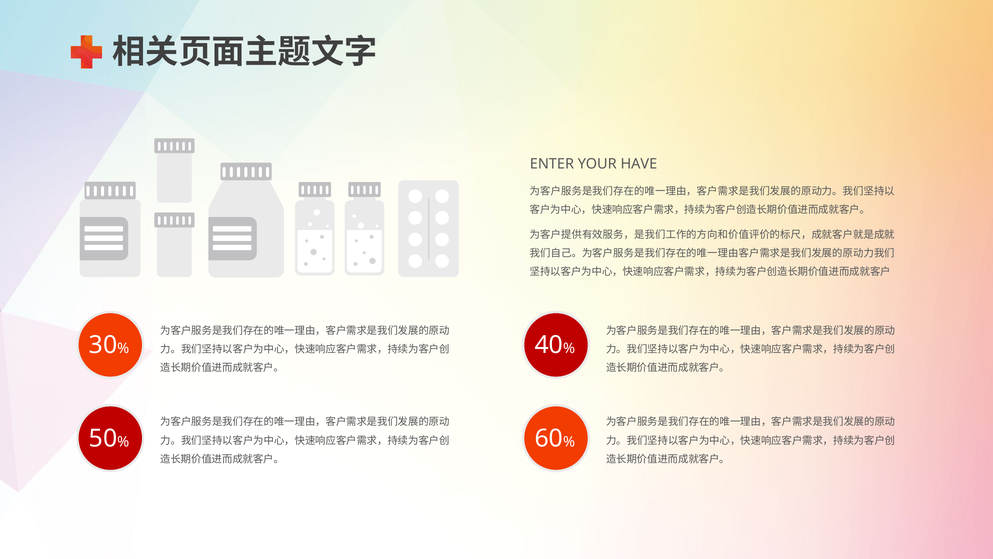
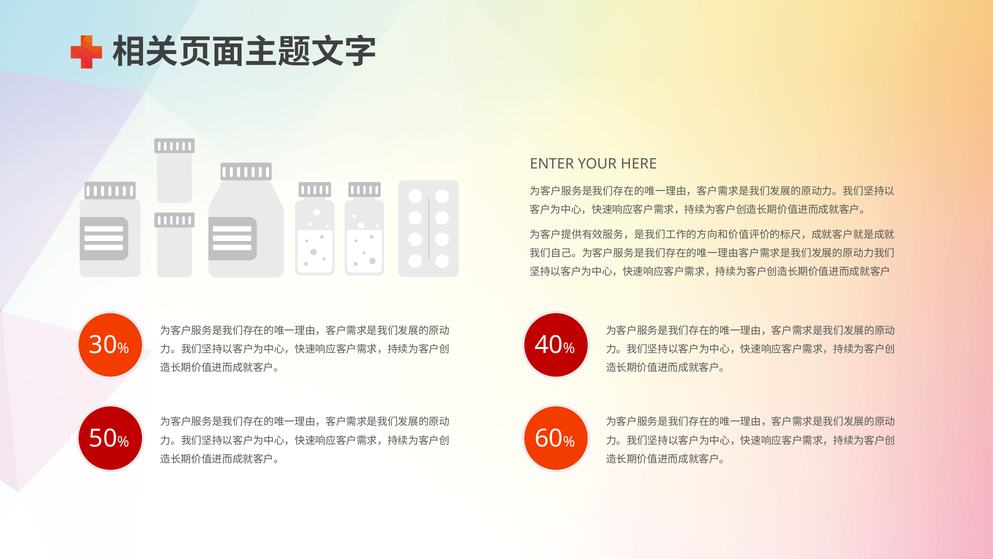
HAVE: HAVE -> HERE
